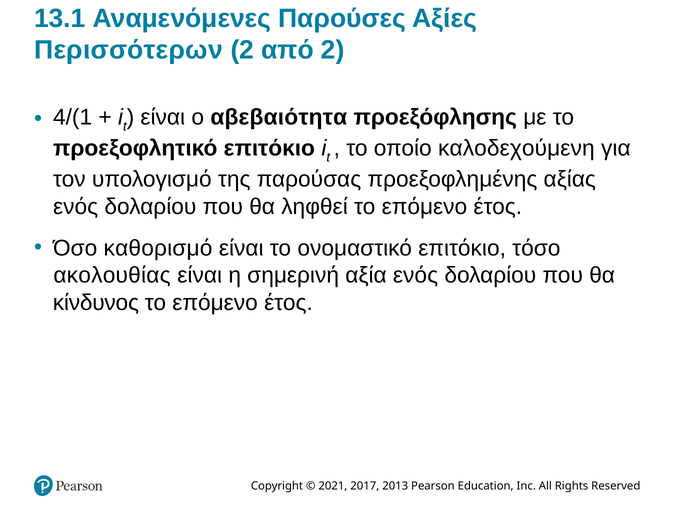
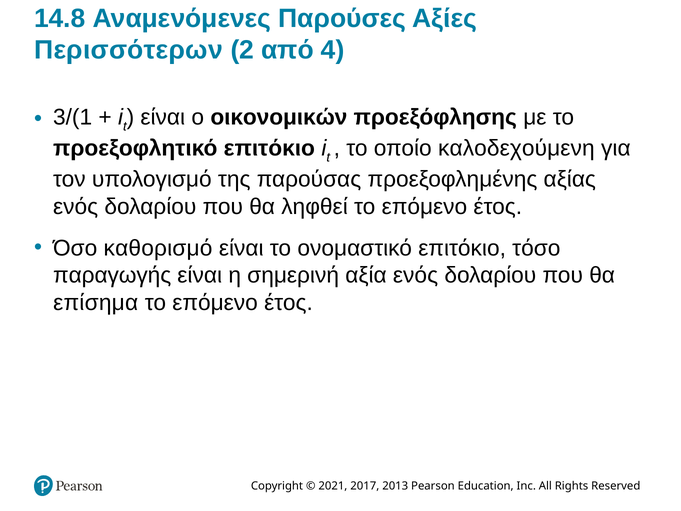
13.1: 13.1 -> 14.8
από 2: 2 -> 4
4/(1: 4/(1 -> 3/(1
αβεβαιότητα: αβεβαιότητα -> οικονομικών
ακολουθίας: ακολουθίας -> παραγωγής
κίνδυνος: κίνδυνος -> επίσημα
